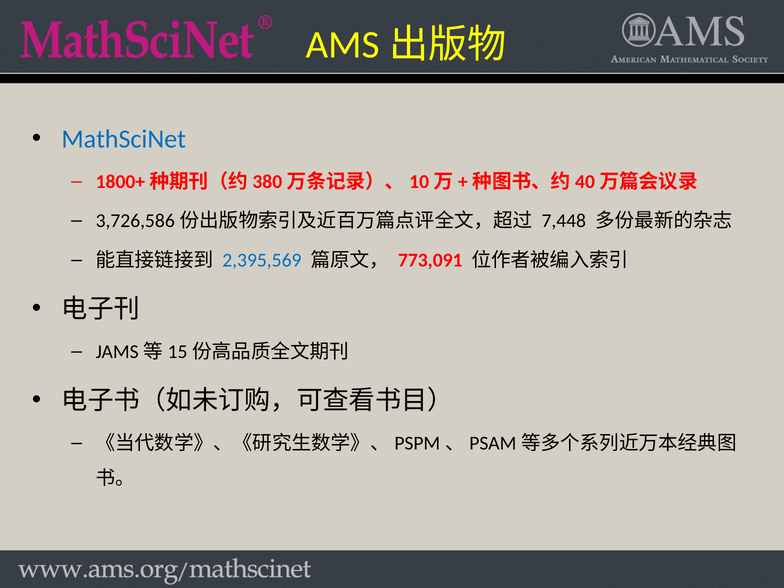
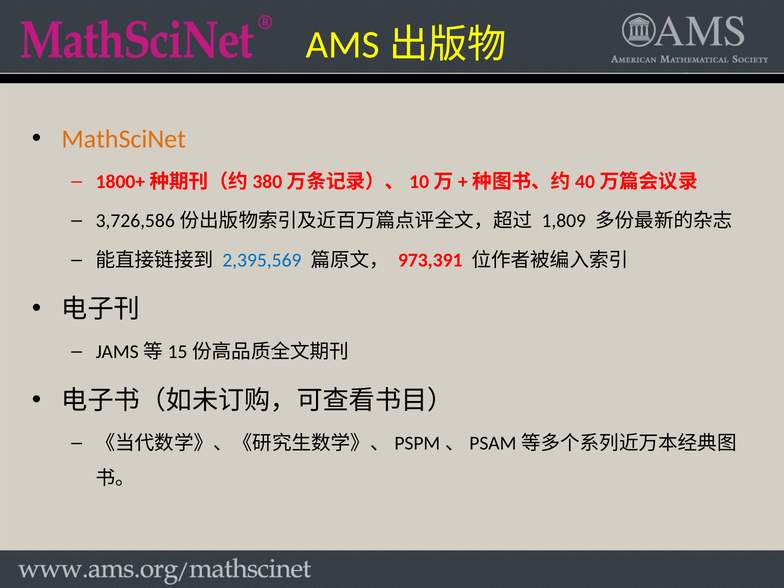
MathSciNet colour: blue -> orange
7,448: 7,448 -> 1,809
773,091: 773,091 -> 973,391
